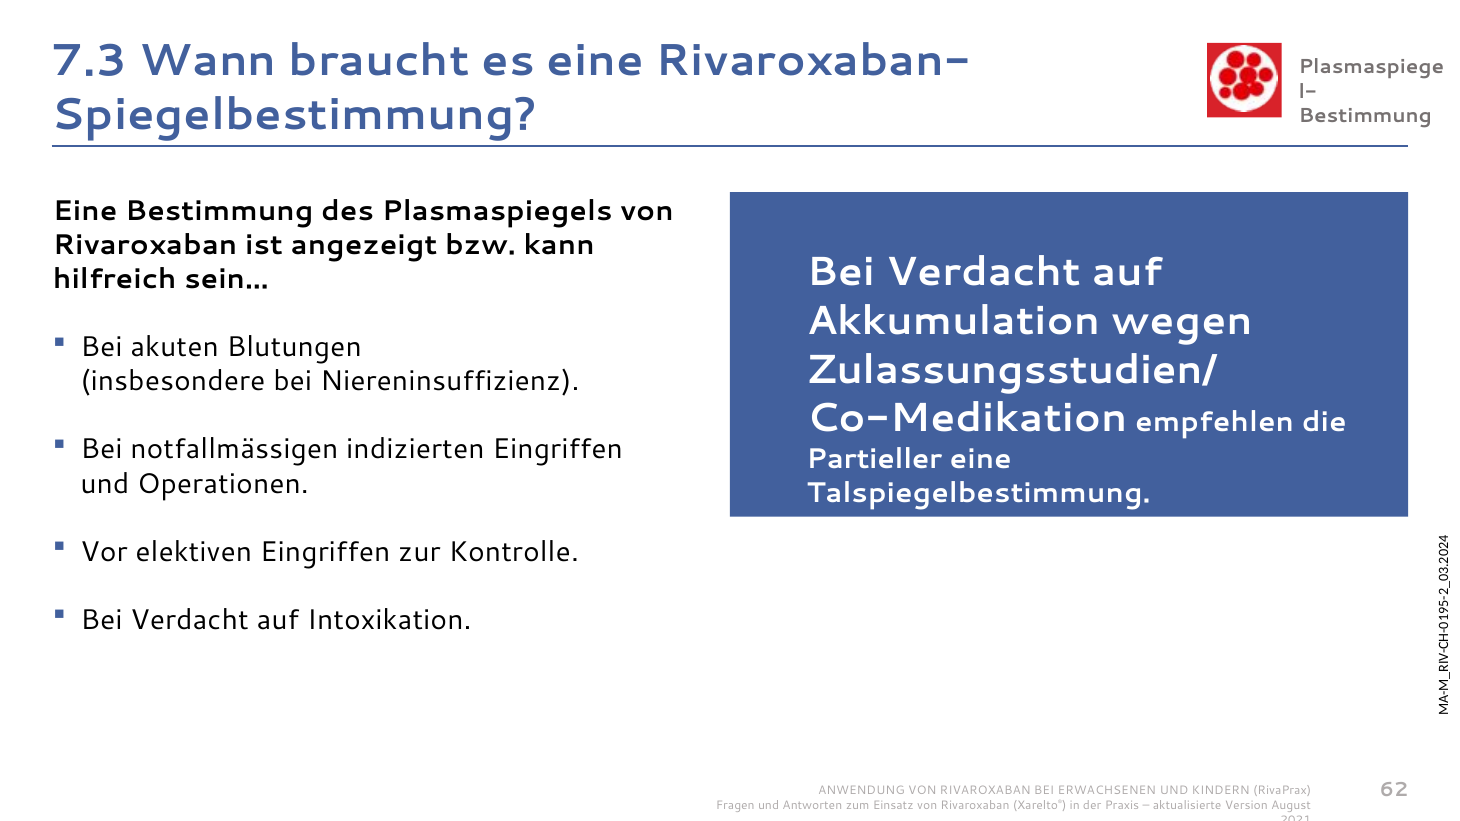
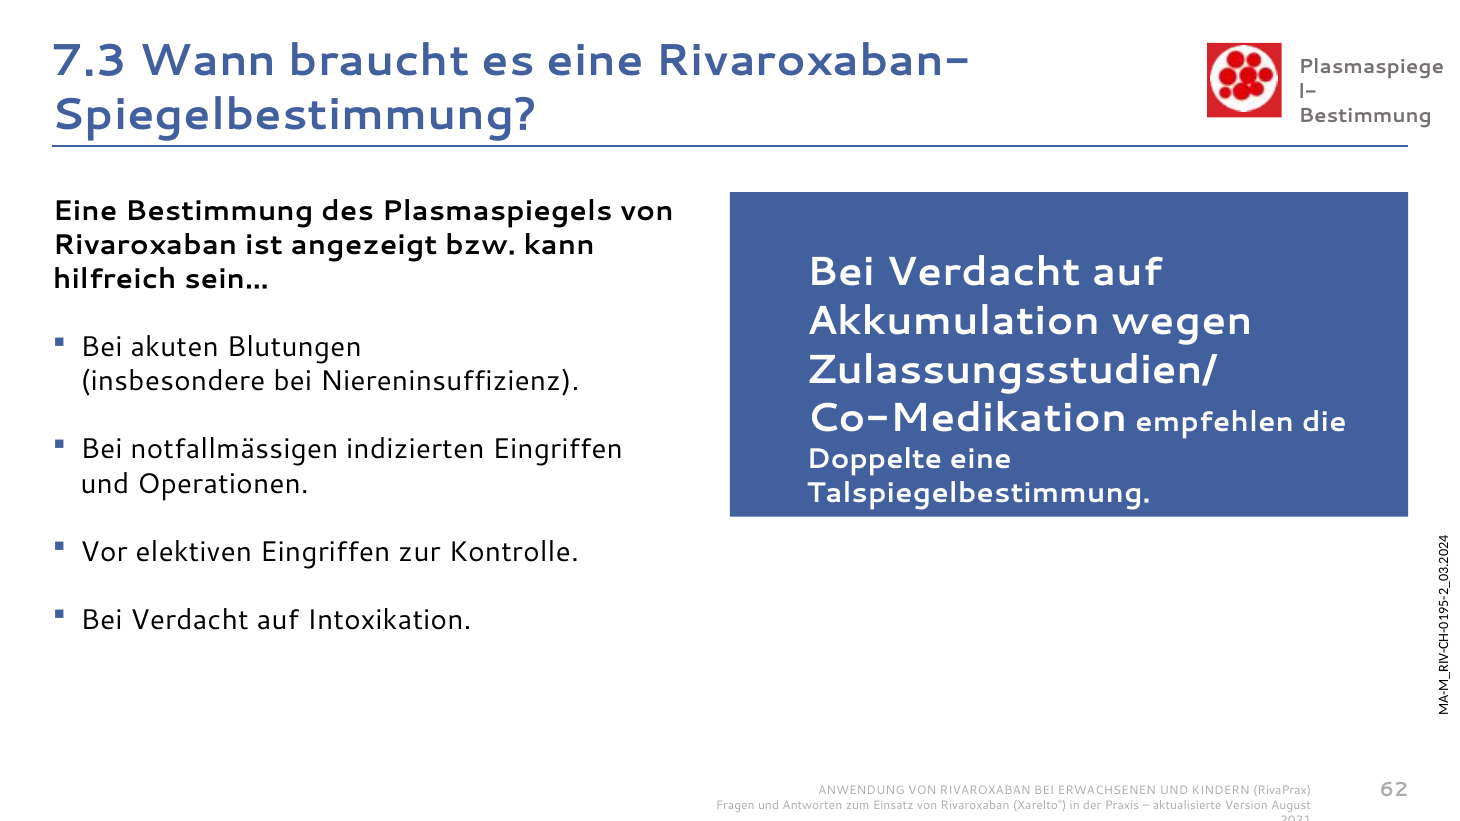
Partieller: Partieller -> Doppelte
